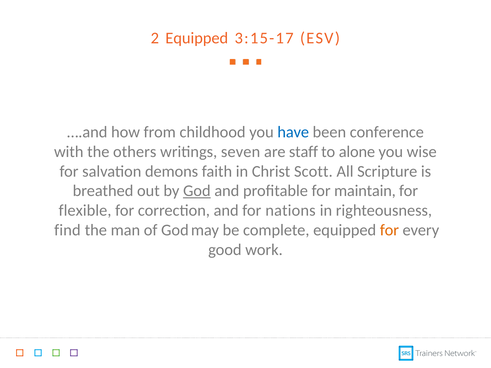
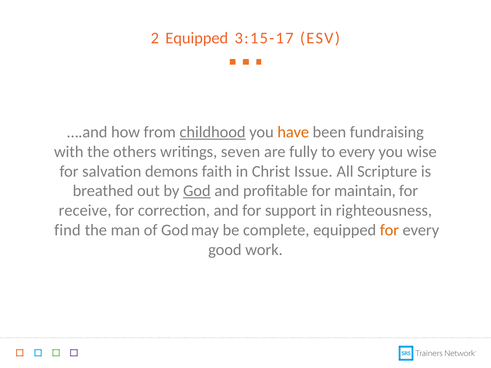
childhood underline: none -> present
have colour: blue -> orange
conference: conference -> fundraising
staff: staff -> fully
to alone: alone -> every
Scott: Scott -> Issue
flexible: flexible -> receive
nations: nations -> support
